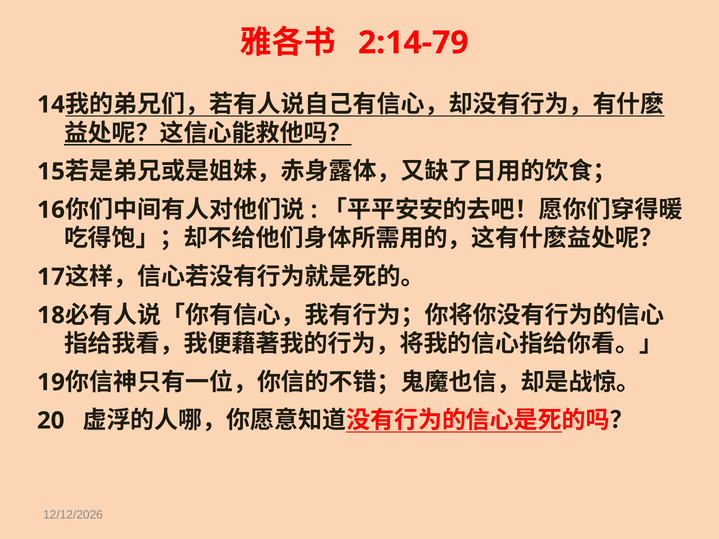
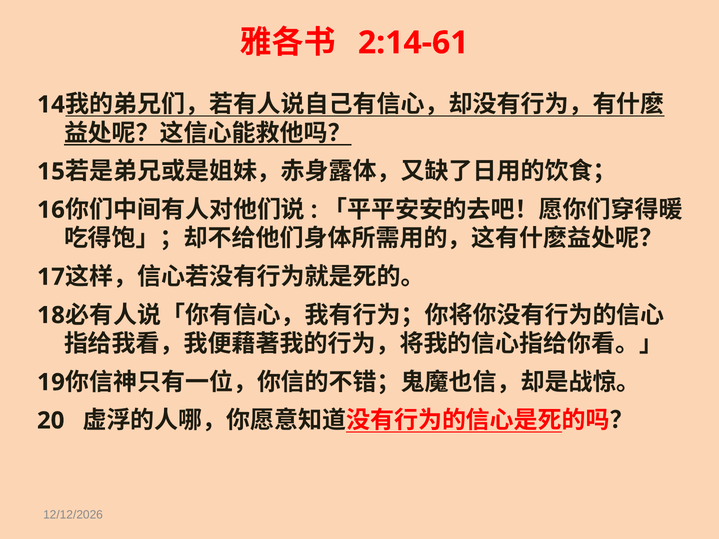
2:14-79: 2:14-79 -> 2:14-61
